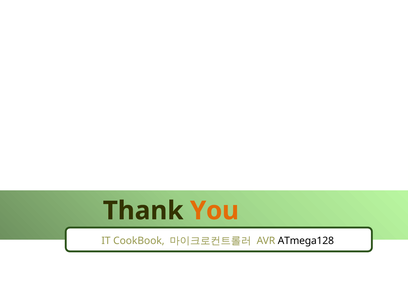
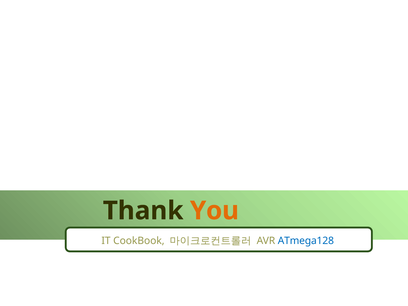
ATmega128 colour: black -> blue
